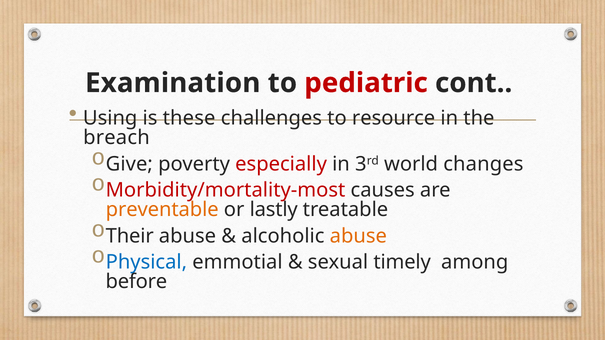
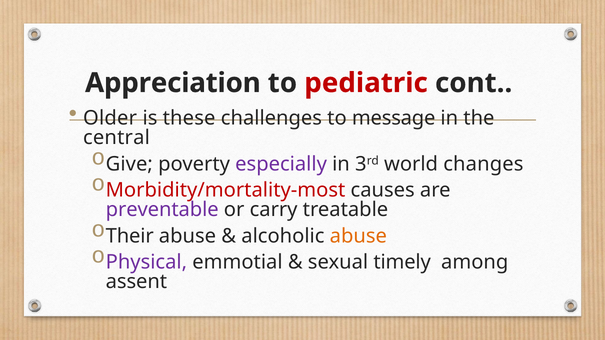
Examination: Examination -> Appreciation
Using: Using -> Older
resource: resource -> message
breach: breach -> central
especially colour: red -> purple
preventable colour: orange -> purple
lastly: lastly -> carry
Physical colour: blue -> purple
before: before -> assent
